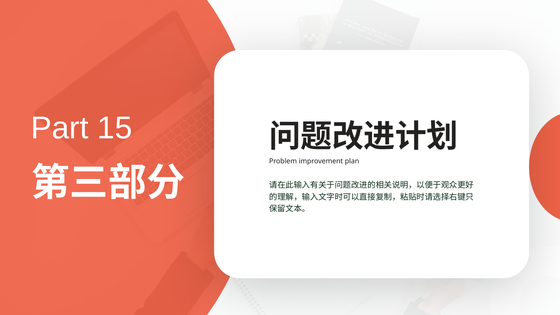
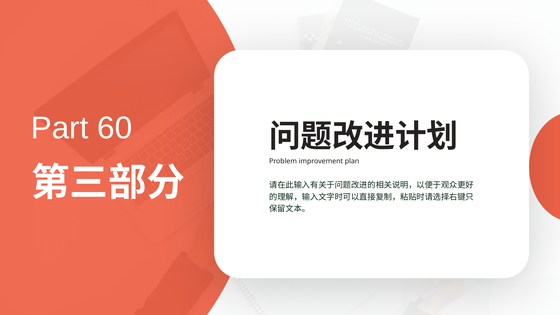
15: 15 -> 60
